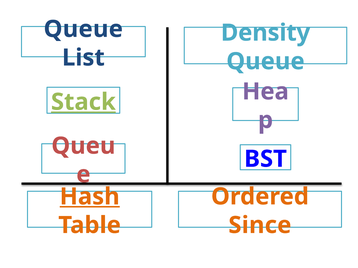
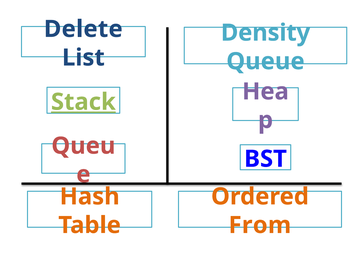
Queue at (83, 29): Queue -> Delete
Hash underline: present -> none
Since: Since -> From
